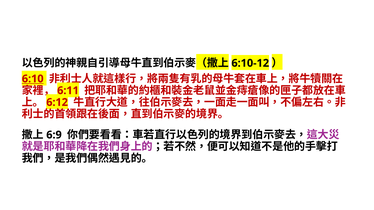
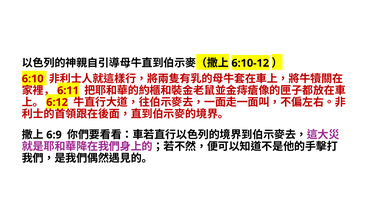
6:10 underline: present -> none
